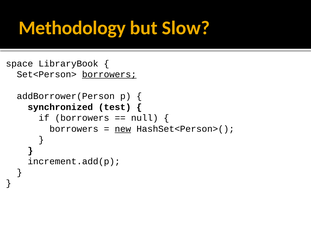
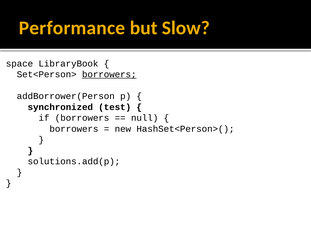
Methodology: Methodology -> Performance
new underline: present -> none
increment.add(p: increment.add(p -> solutions.add(p
